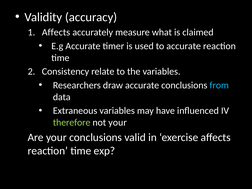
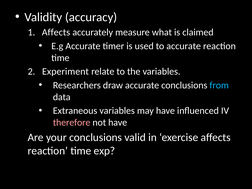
Consistency: Consistency -> Experiment
therefore colour: light green -> pink
not your: your -> have
